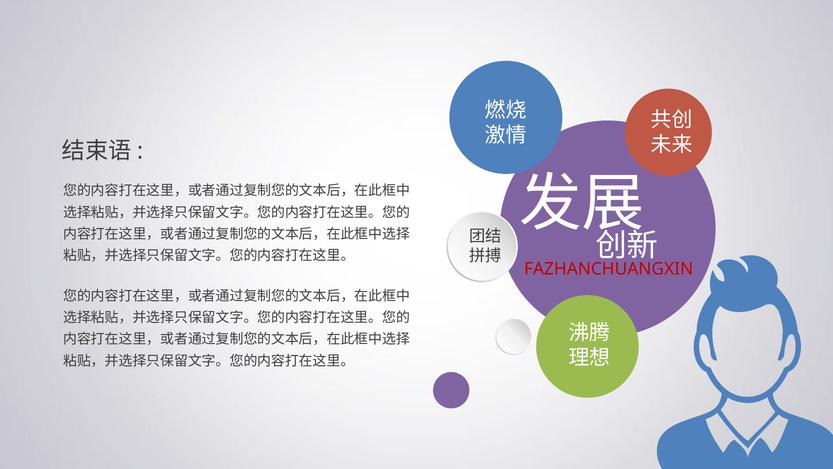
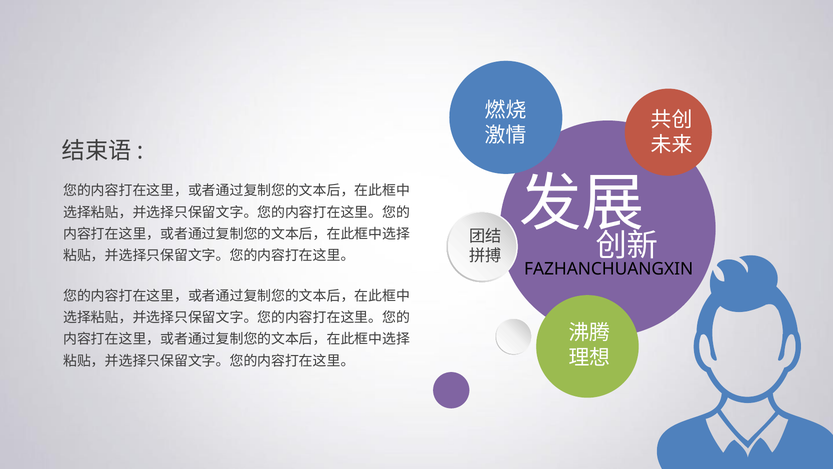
FAZHANCHUANGXIN colour: red -> black
